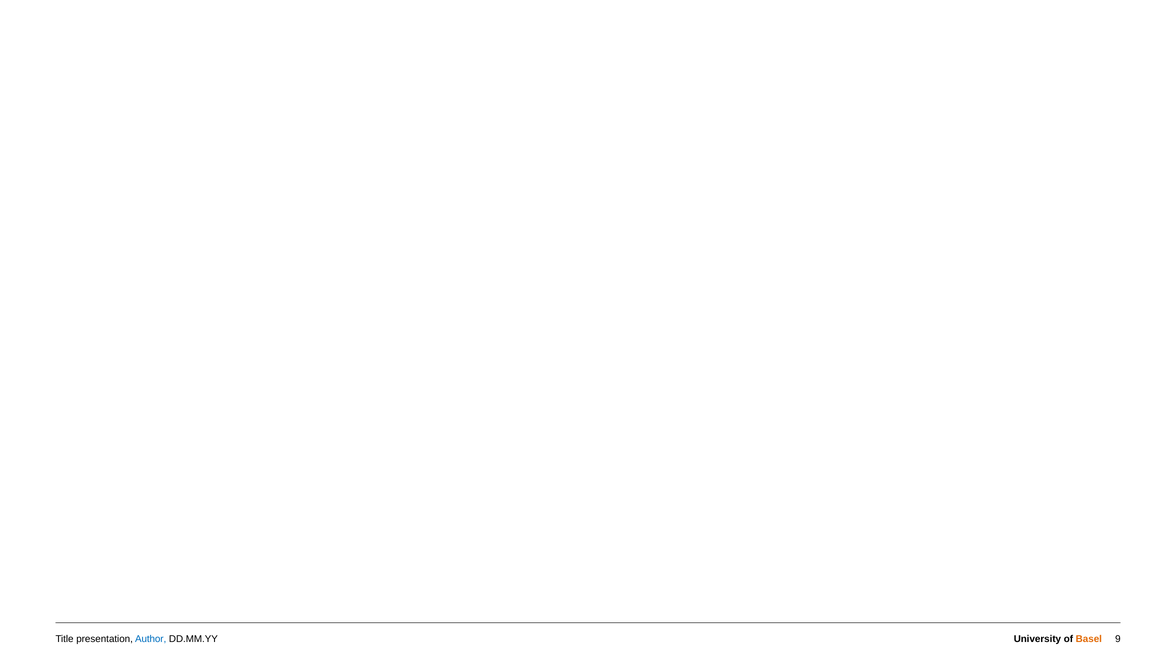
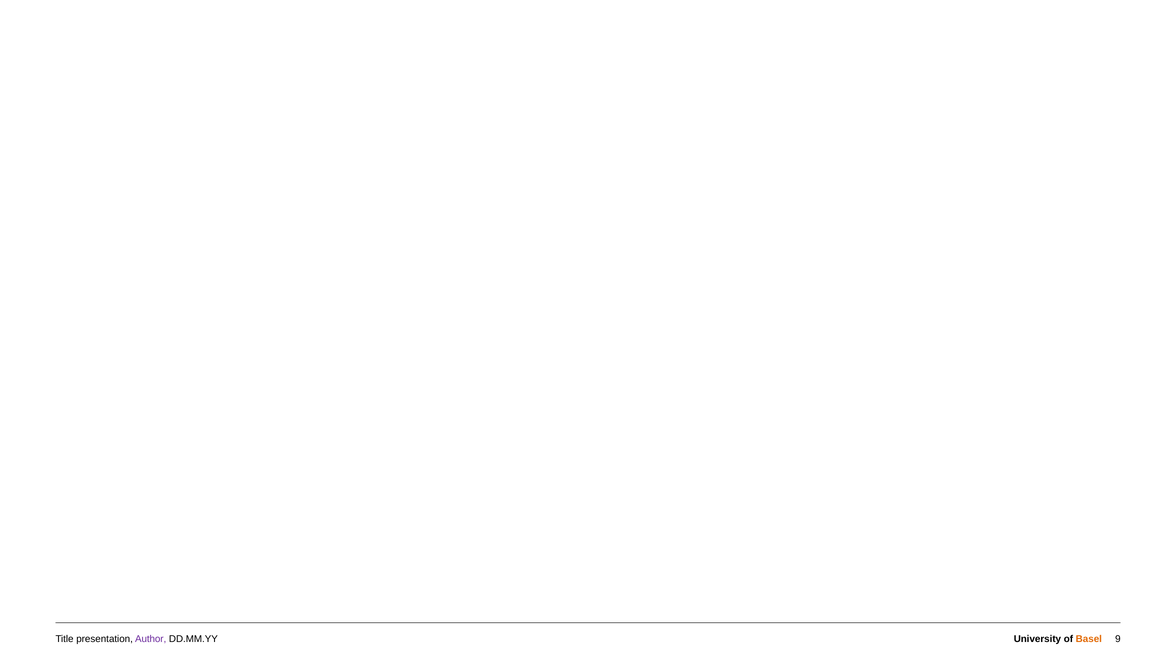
Author colour: blue -> purple
